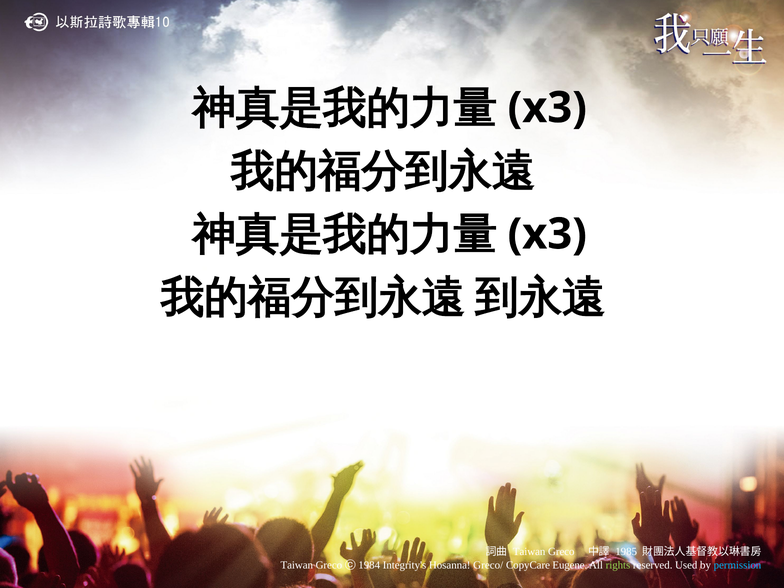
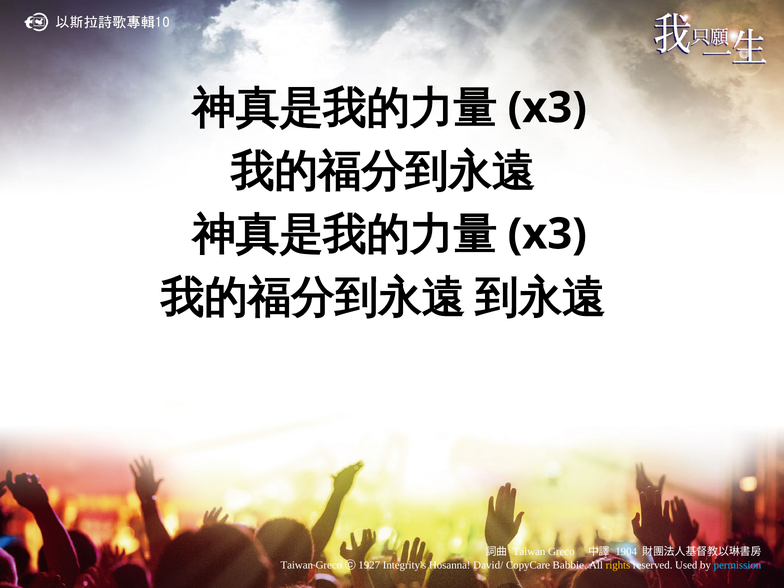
1985: 1985 -> 1904
1984: 1984 -> 1927
Greco/: Greco/ -> David/
Eugene: Eugene -> Babbie
rights colour: light green -> yellow
